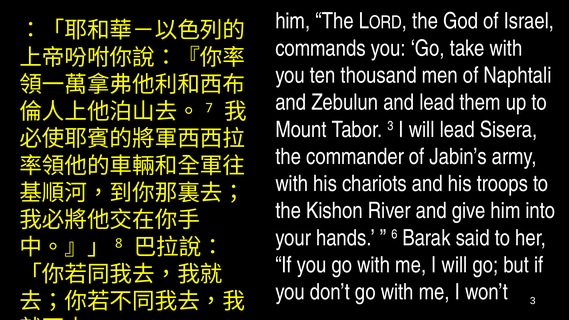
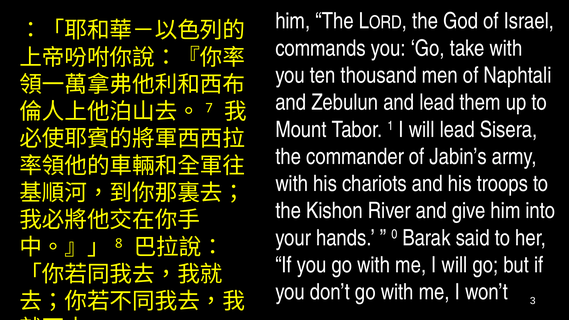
Tabor 3: 3 -> 1
6: 6 -> 0
